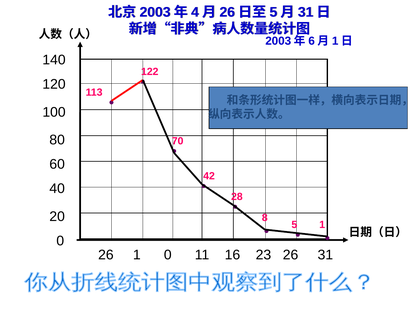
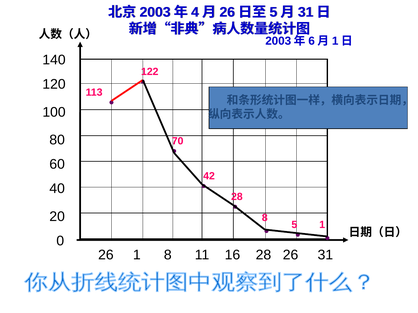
26 1 0: 0 -> 8
16 23: 23 -> 28
